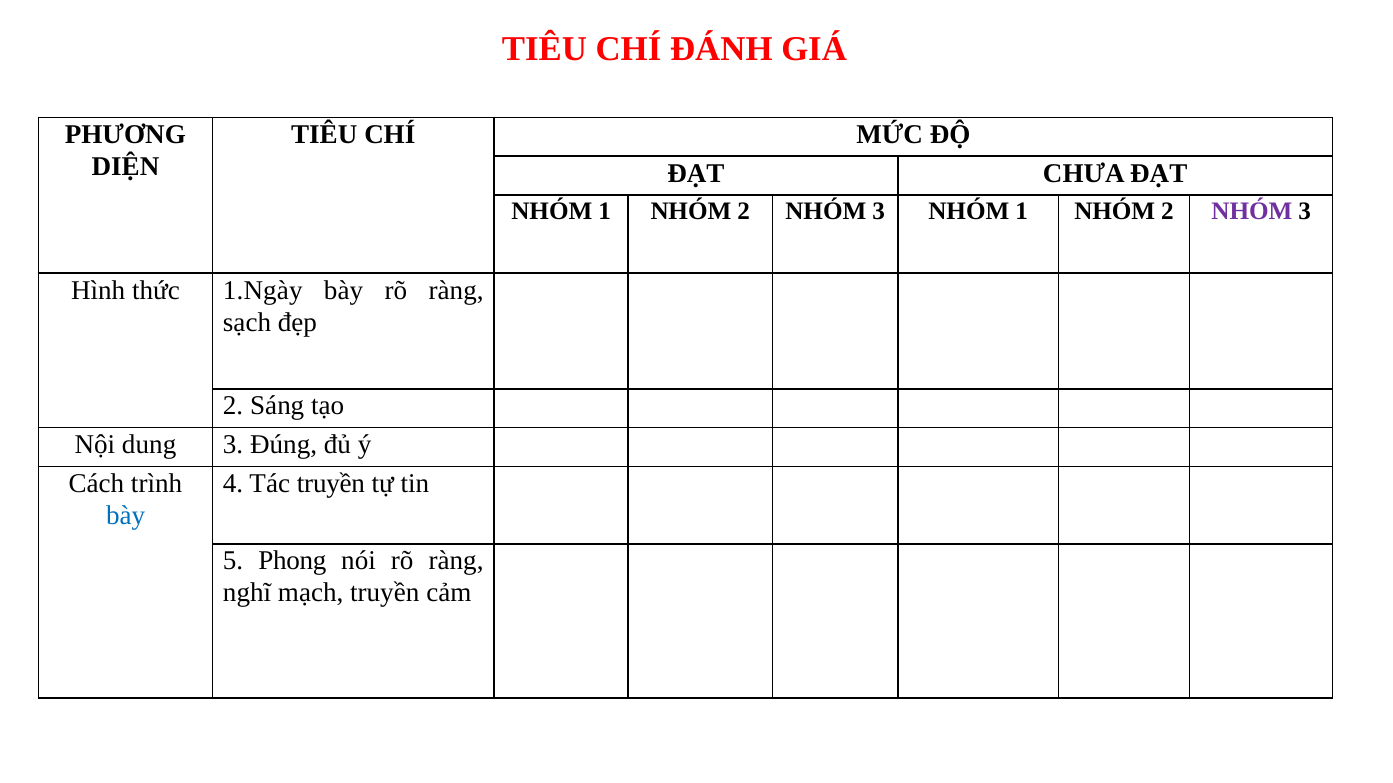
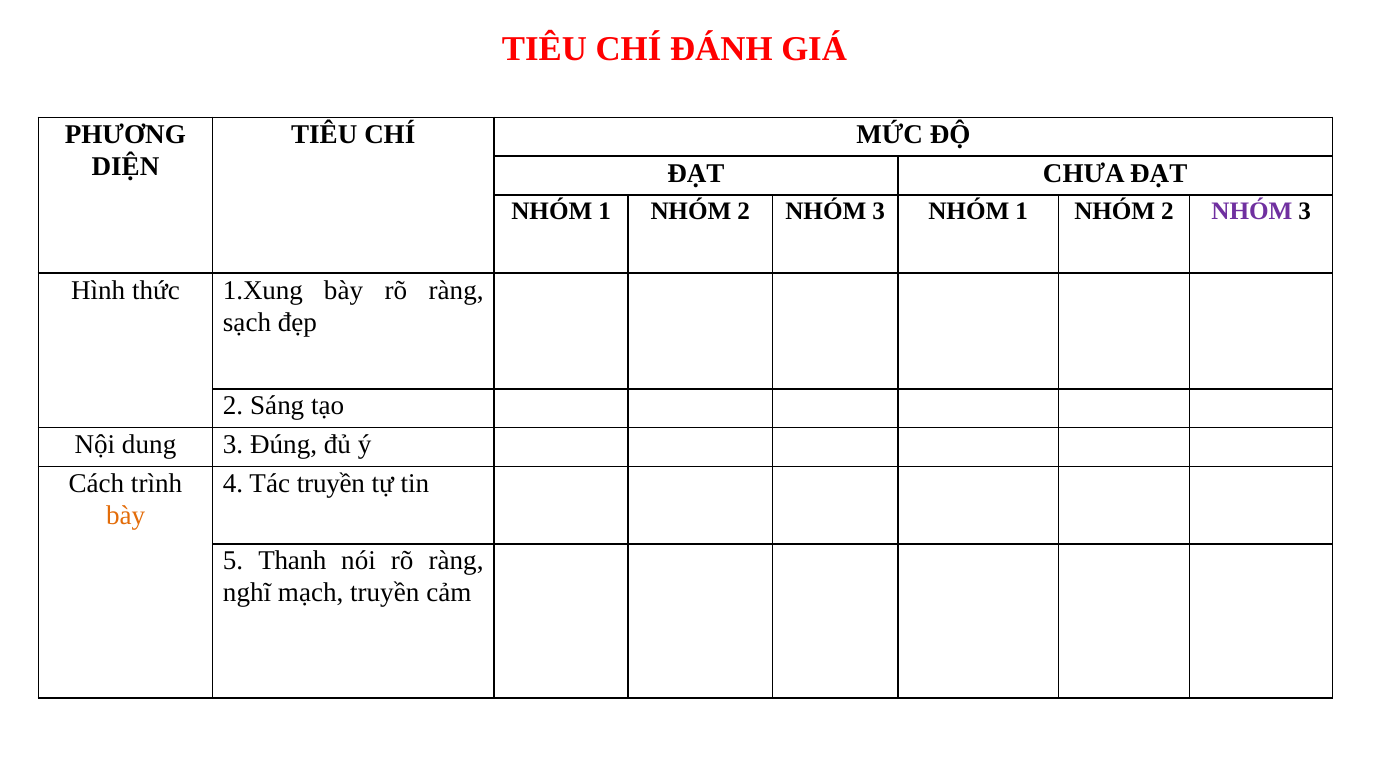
1.Ngày: 1.Ngày -> 1.Xung
bày at (126, 516) colour: blue -> orange
Phong: Phong -> Thanh
